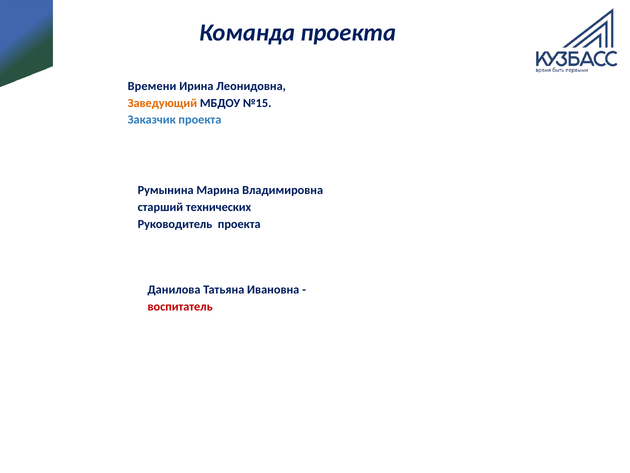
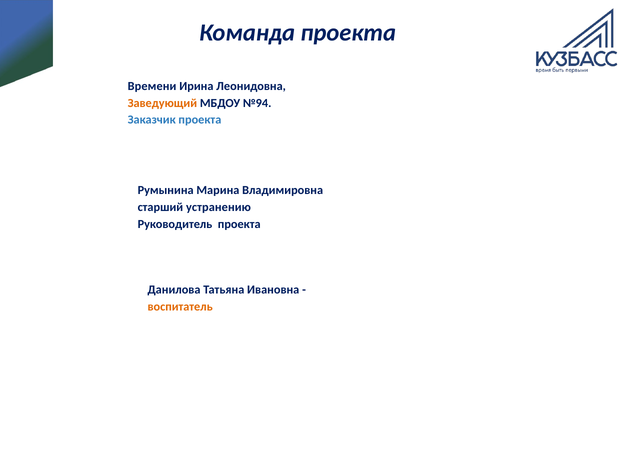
№15: №15 -> №94
технических: технических -> устранению
воспитатель colour: red -> orange
